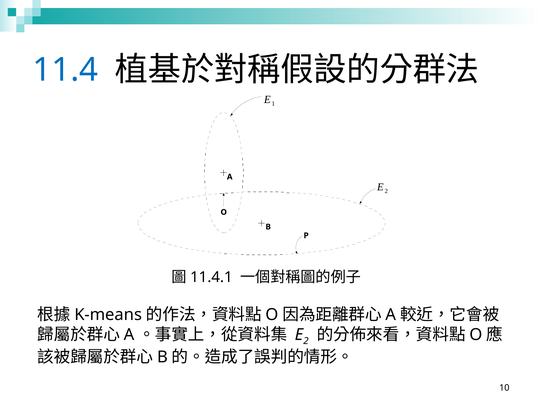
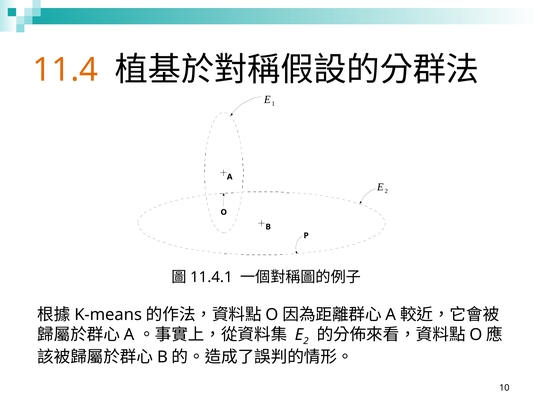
11.4 colour: blue -> orange
